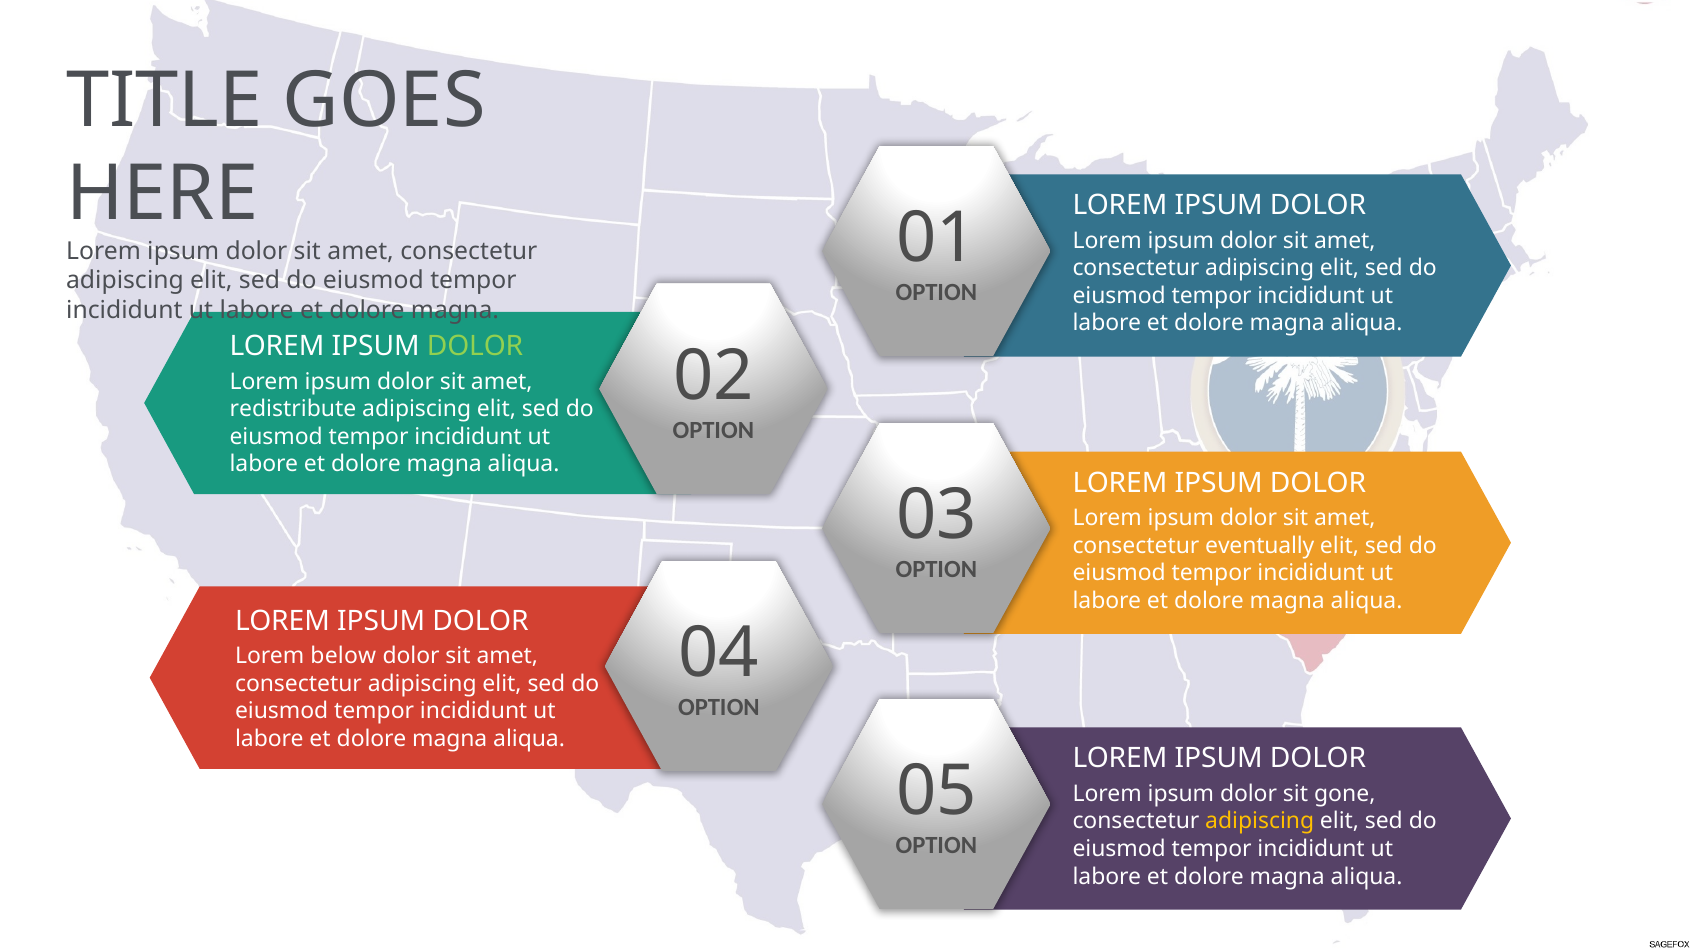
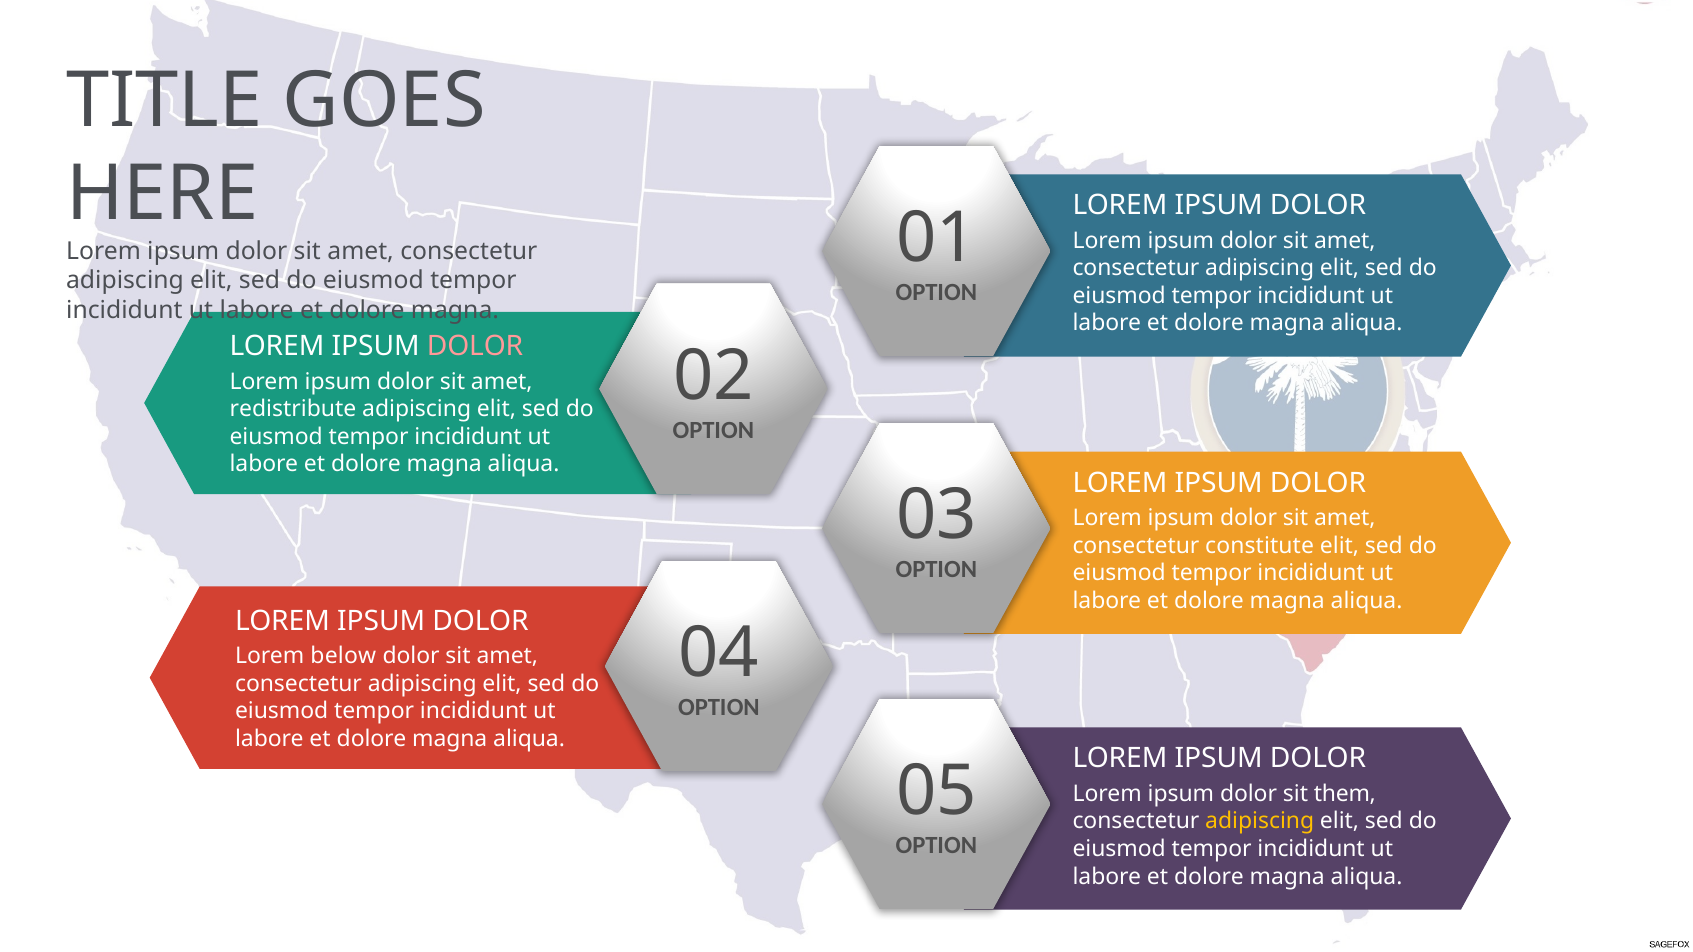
DOLOR at (475, 347) colour: light green -> pink
eventually: eventually -> constitute
gone: gone -> them
